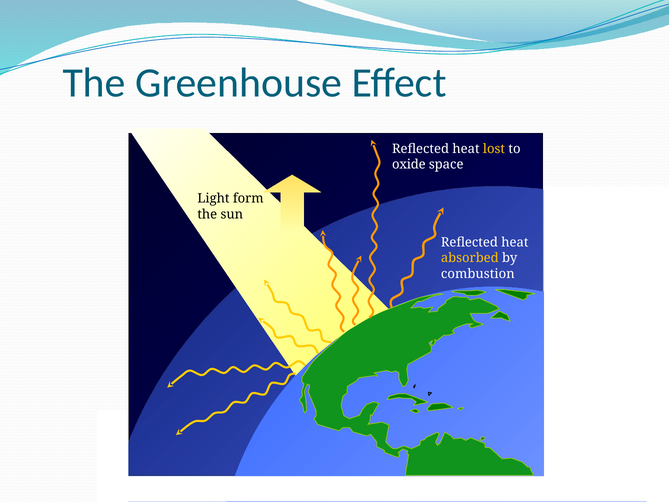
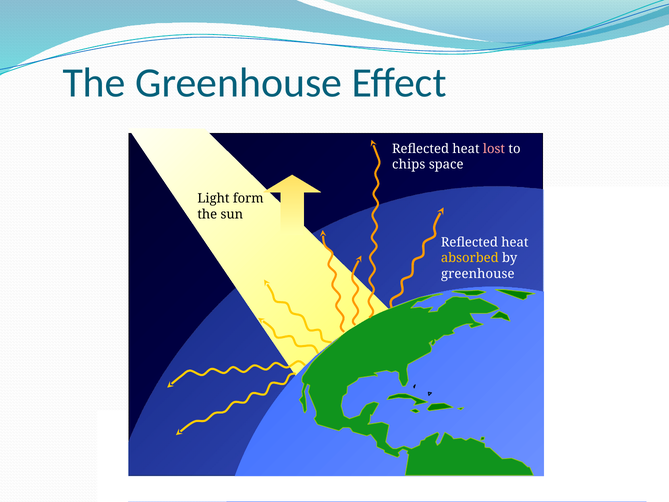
lost colour: yellow -> pink
oxide: oxide -> chips
combustion at (478, 274): combustion -> greenhouse
